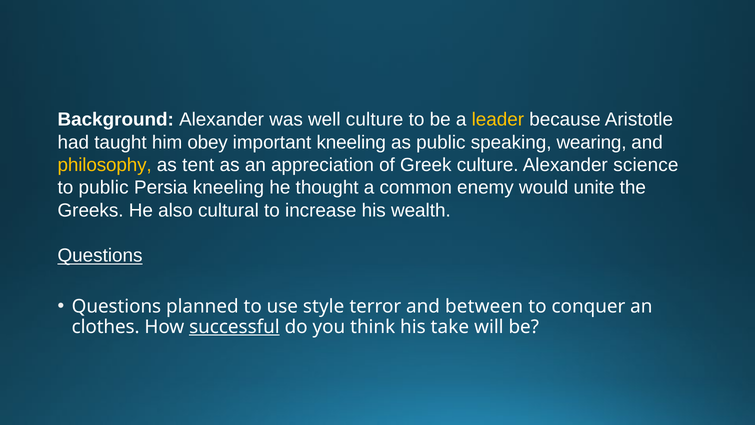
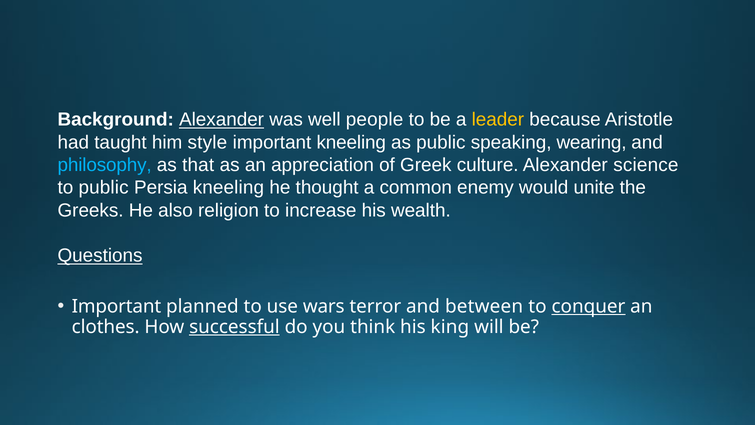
Alexander at (222, 120) underline: none -> present
well culture: culture -> people
obey: obey -> style
philosophy colour: yellow -> light blue
tent: tent -> that
cultural: cultural -> religion
Questions at (116, 306): Questions -> Important
style: style -> wars
conquer underline: none -> present
take: take -> king
